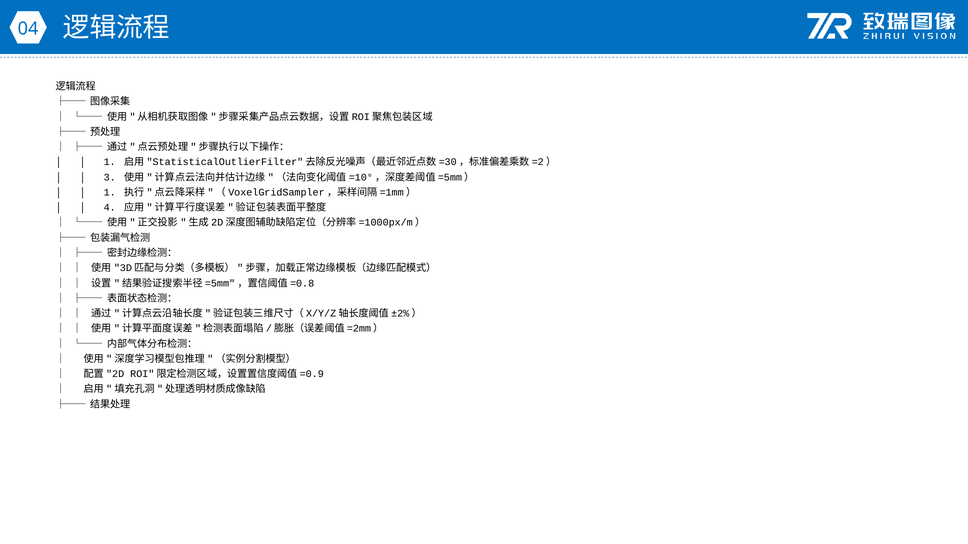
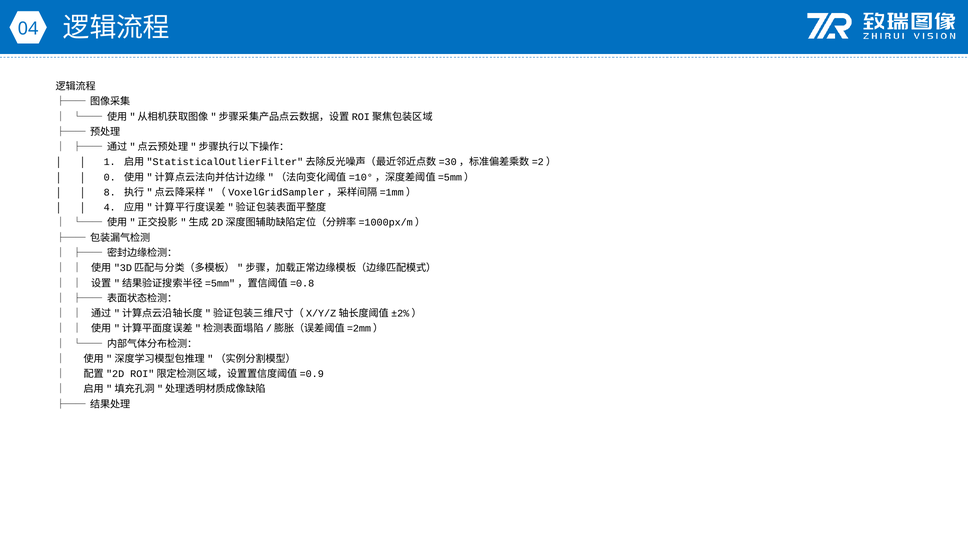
3: 3 -> 0
1 at (110, 193): 1 -> 8
